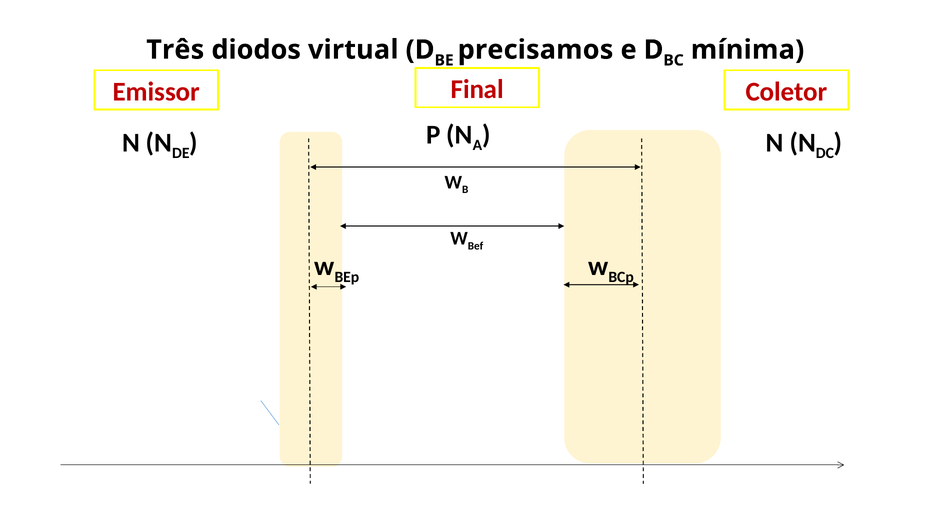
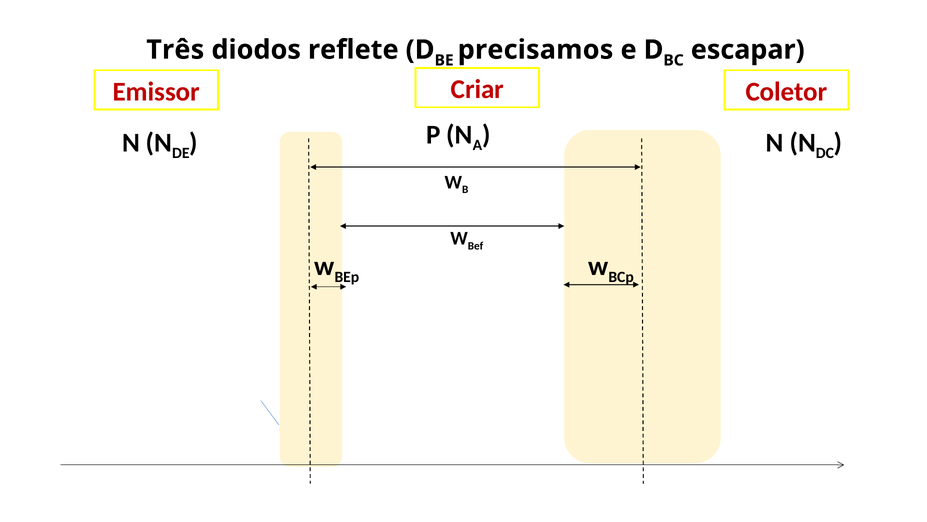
virtual: virtual -> reflete
mínima: mínima -> escapar
Final: Final -> Criar
